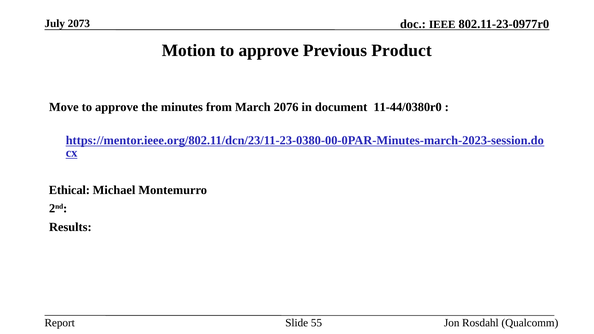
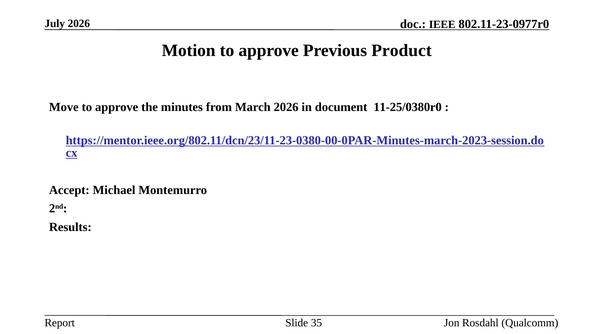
July 2073: 2073 -> 2026
March 2076: 2076 -> 2026
11-44/0380r0: 11-44/0380r0 -> 11-25/0380r0
Ethical: Ethical -> Accept
55: 55 -> 35
